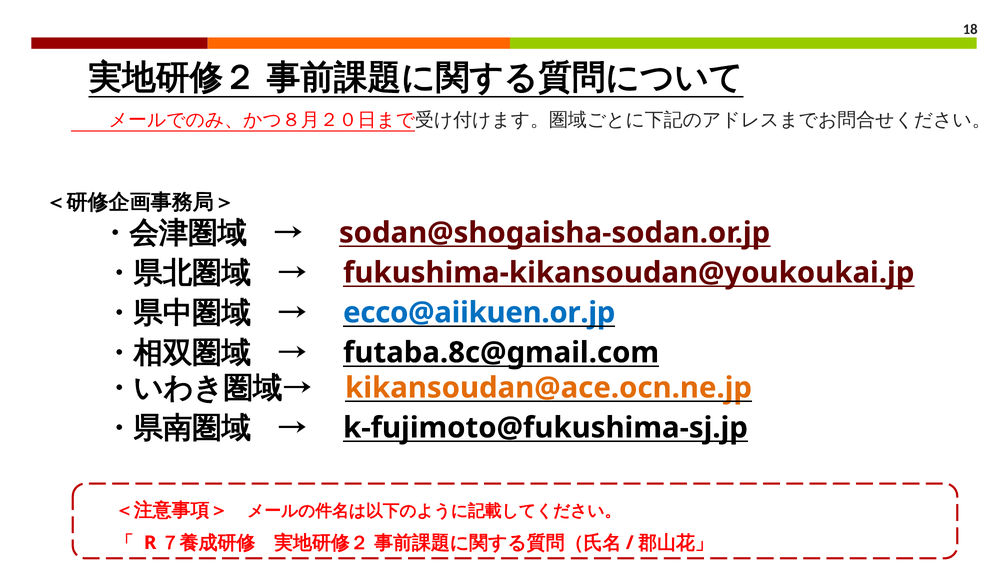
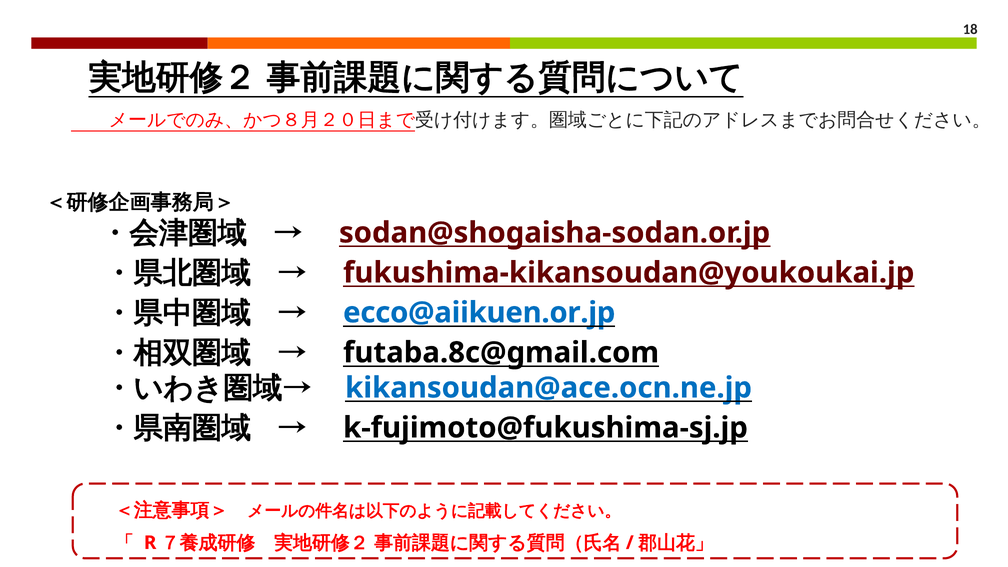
kikansoudan@ace.ocn.ne.jp colour: orange -> blue
